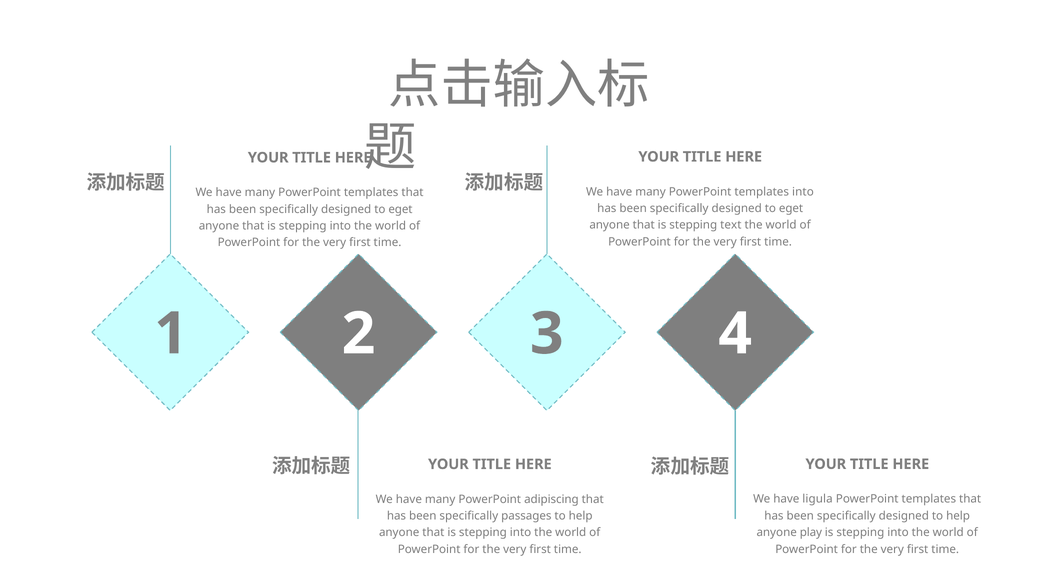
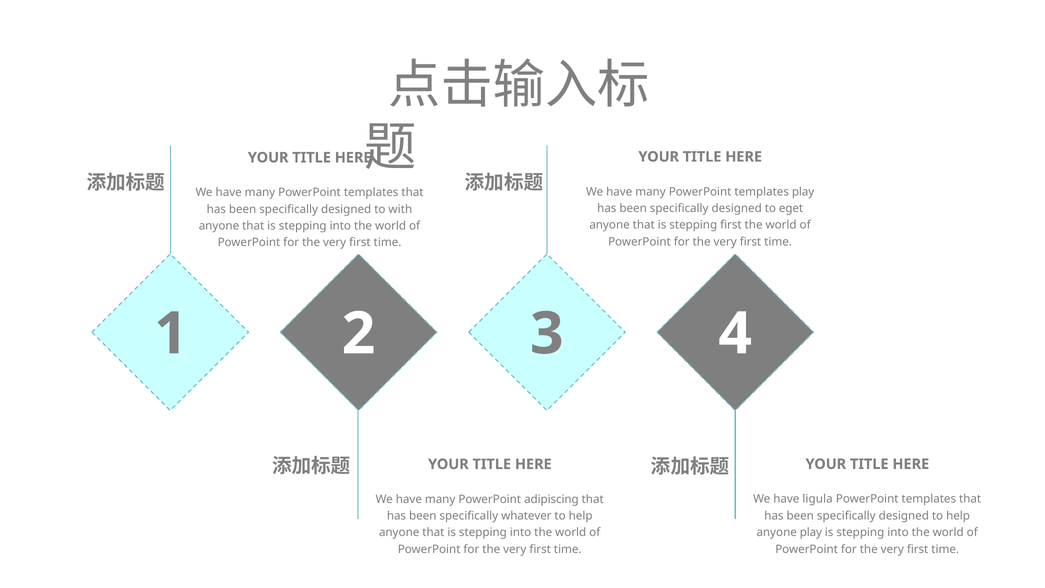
templates into: into -> play
eget at (400, 209): eget -> with
stepping text: text -> first
passages: passages -> whatever
